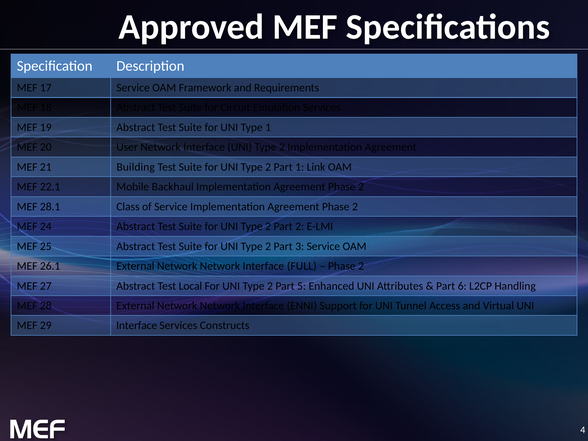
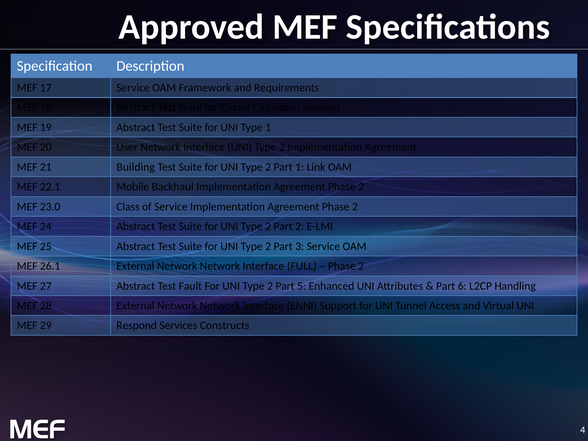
28.1: 28.1 -> 23.0
Local: Local -> Fault
29 Interface: Interface -> Respond
